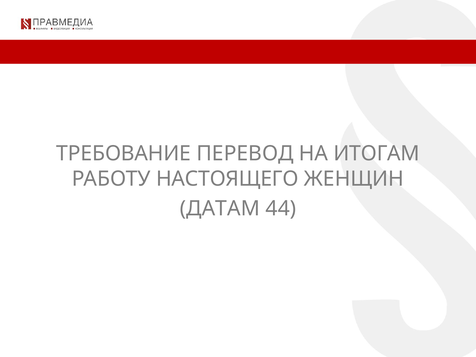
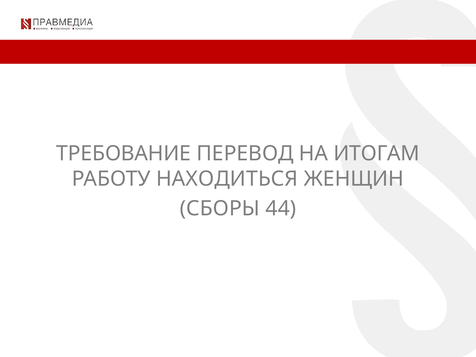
НАСТОЯЩЕГО: НАСТОЯЩЕГО -> НАХОДИТЬСЯ
ДАТАМ: ДАТАМ -> СБОРЫ
